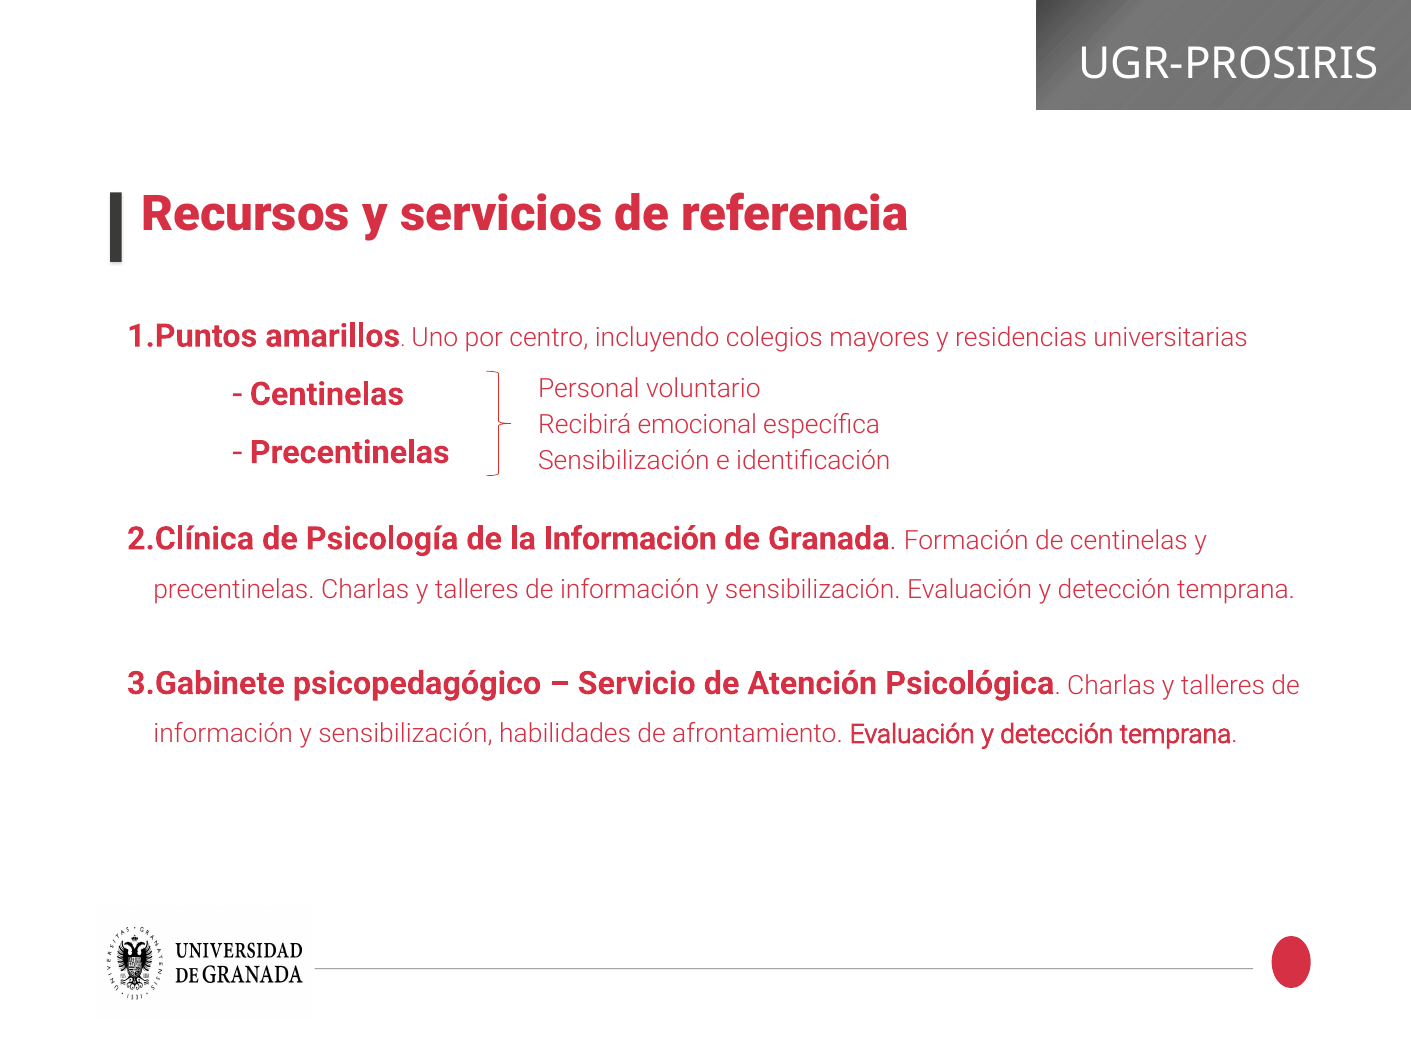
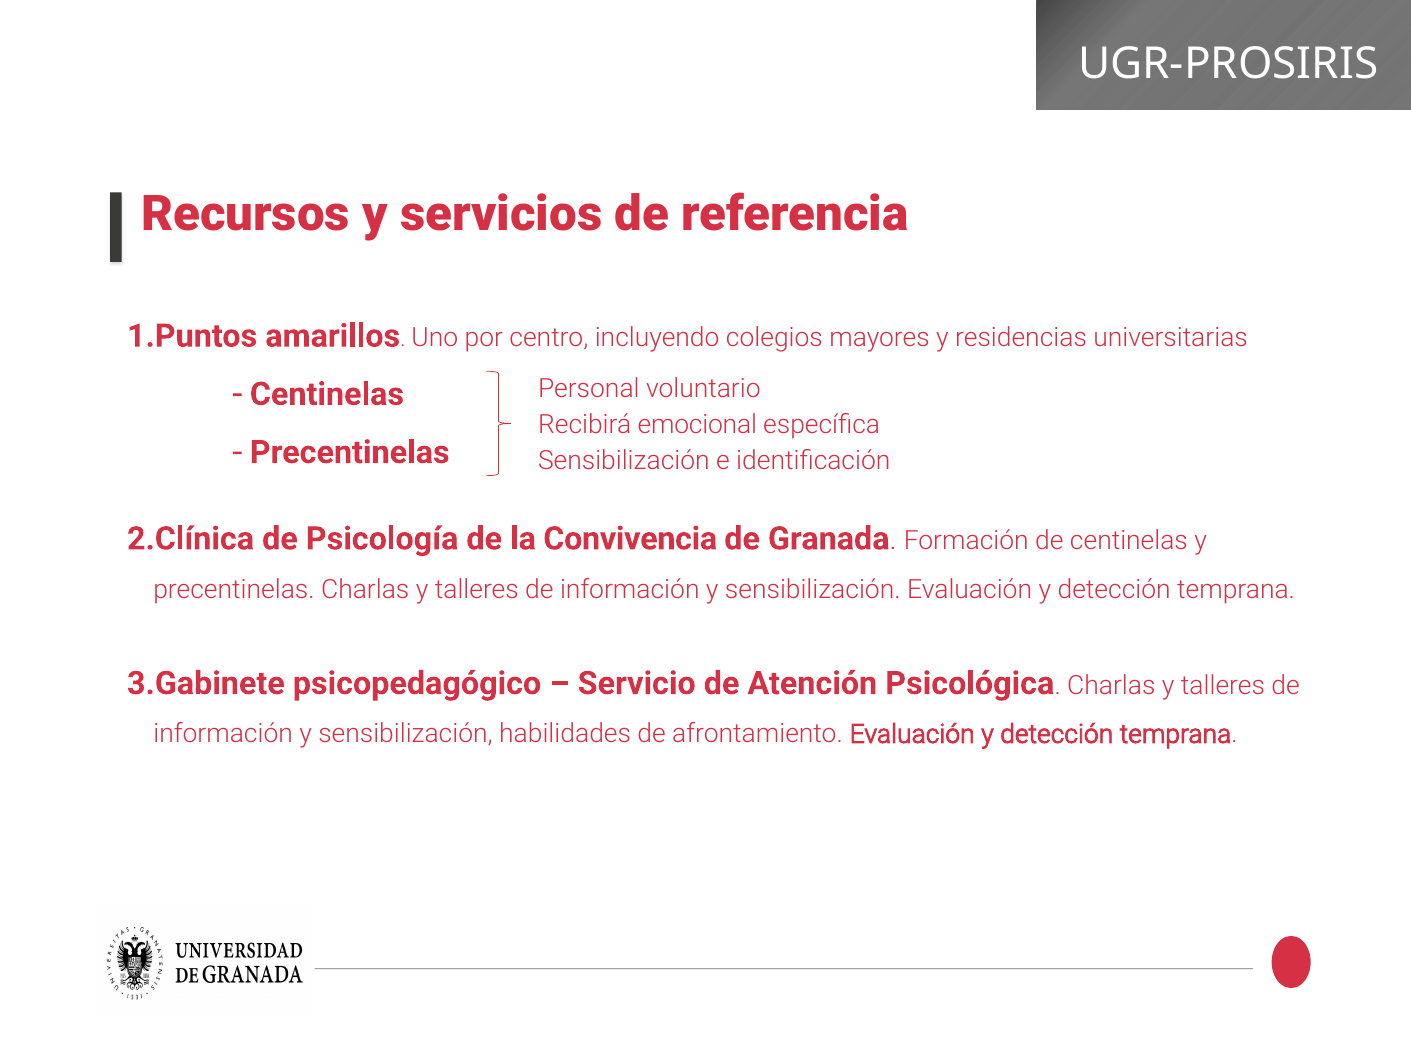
la Información: Información -> Convivencia
